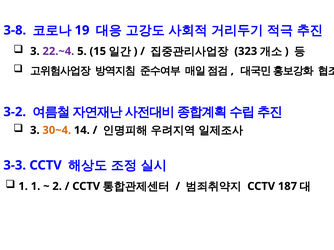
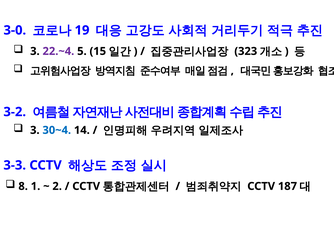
3-8: 3-8 -> 3-0
30~4 colour: orange -> blue
1 at (23, 187): 1 -> 8
